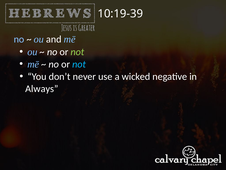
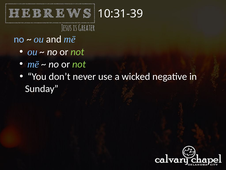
10:19-39: 10:19-39 -> 10:31-39
not at (79, 64) colour: light blue -> light green
Always: Always -> Sunday
